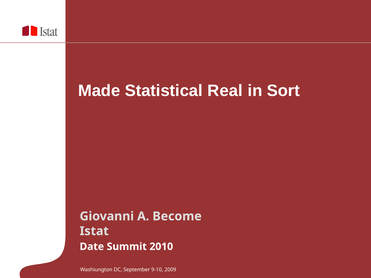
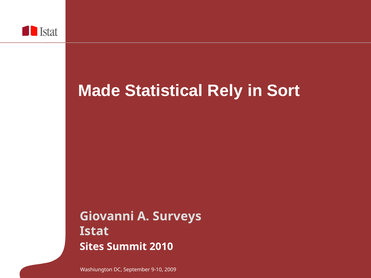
Real: Real -> Rely
Become: Become -> Surveys
Date: Date -> Sites
